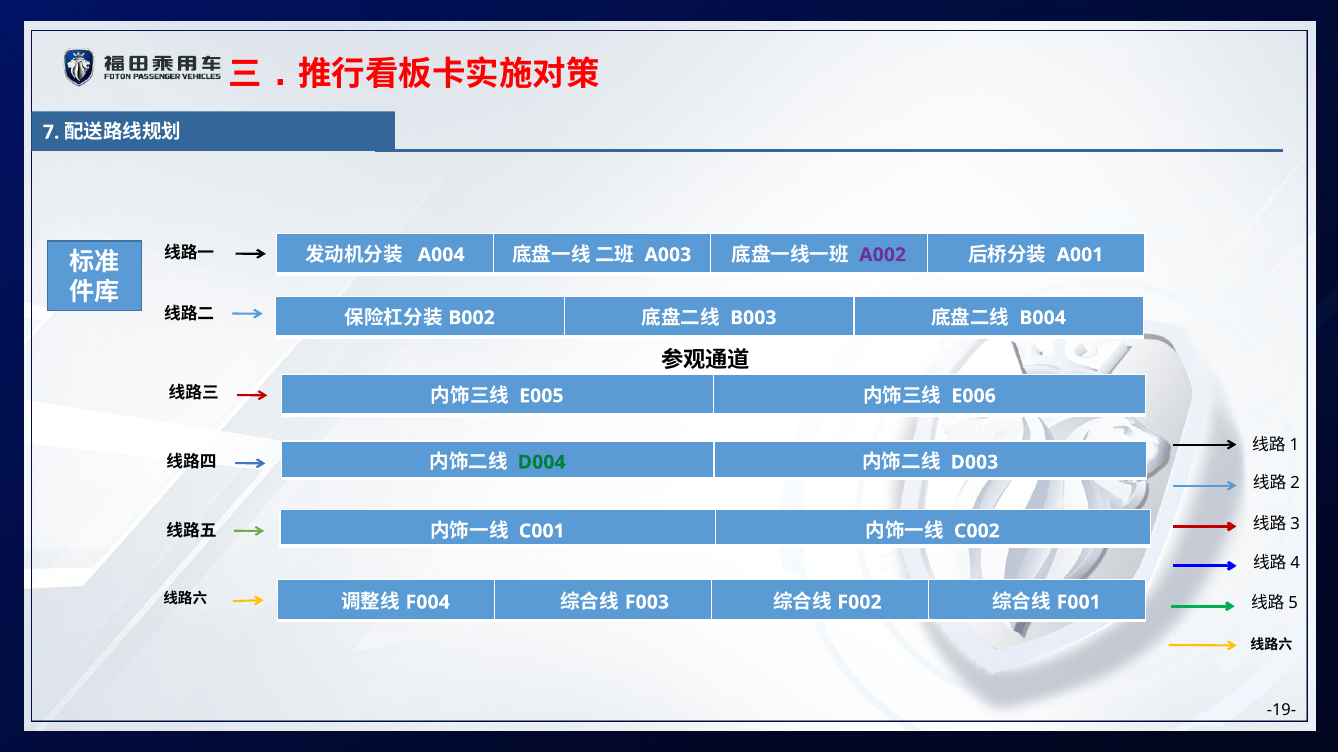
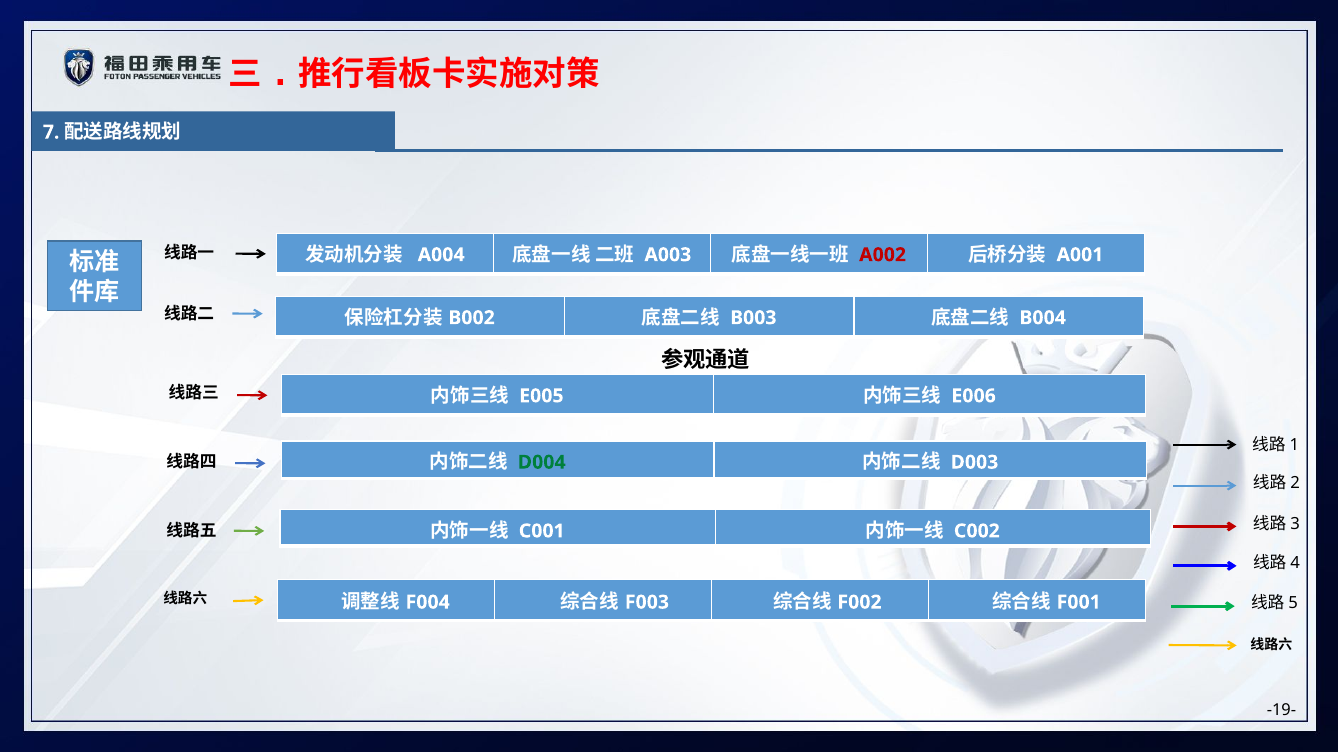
A002 colour: purple -> red
